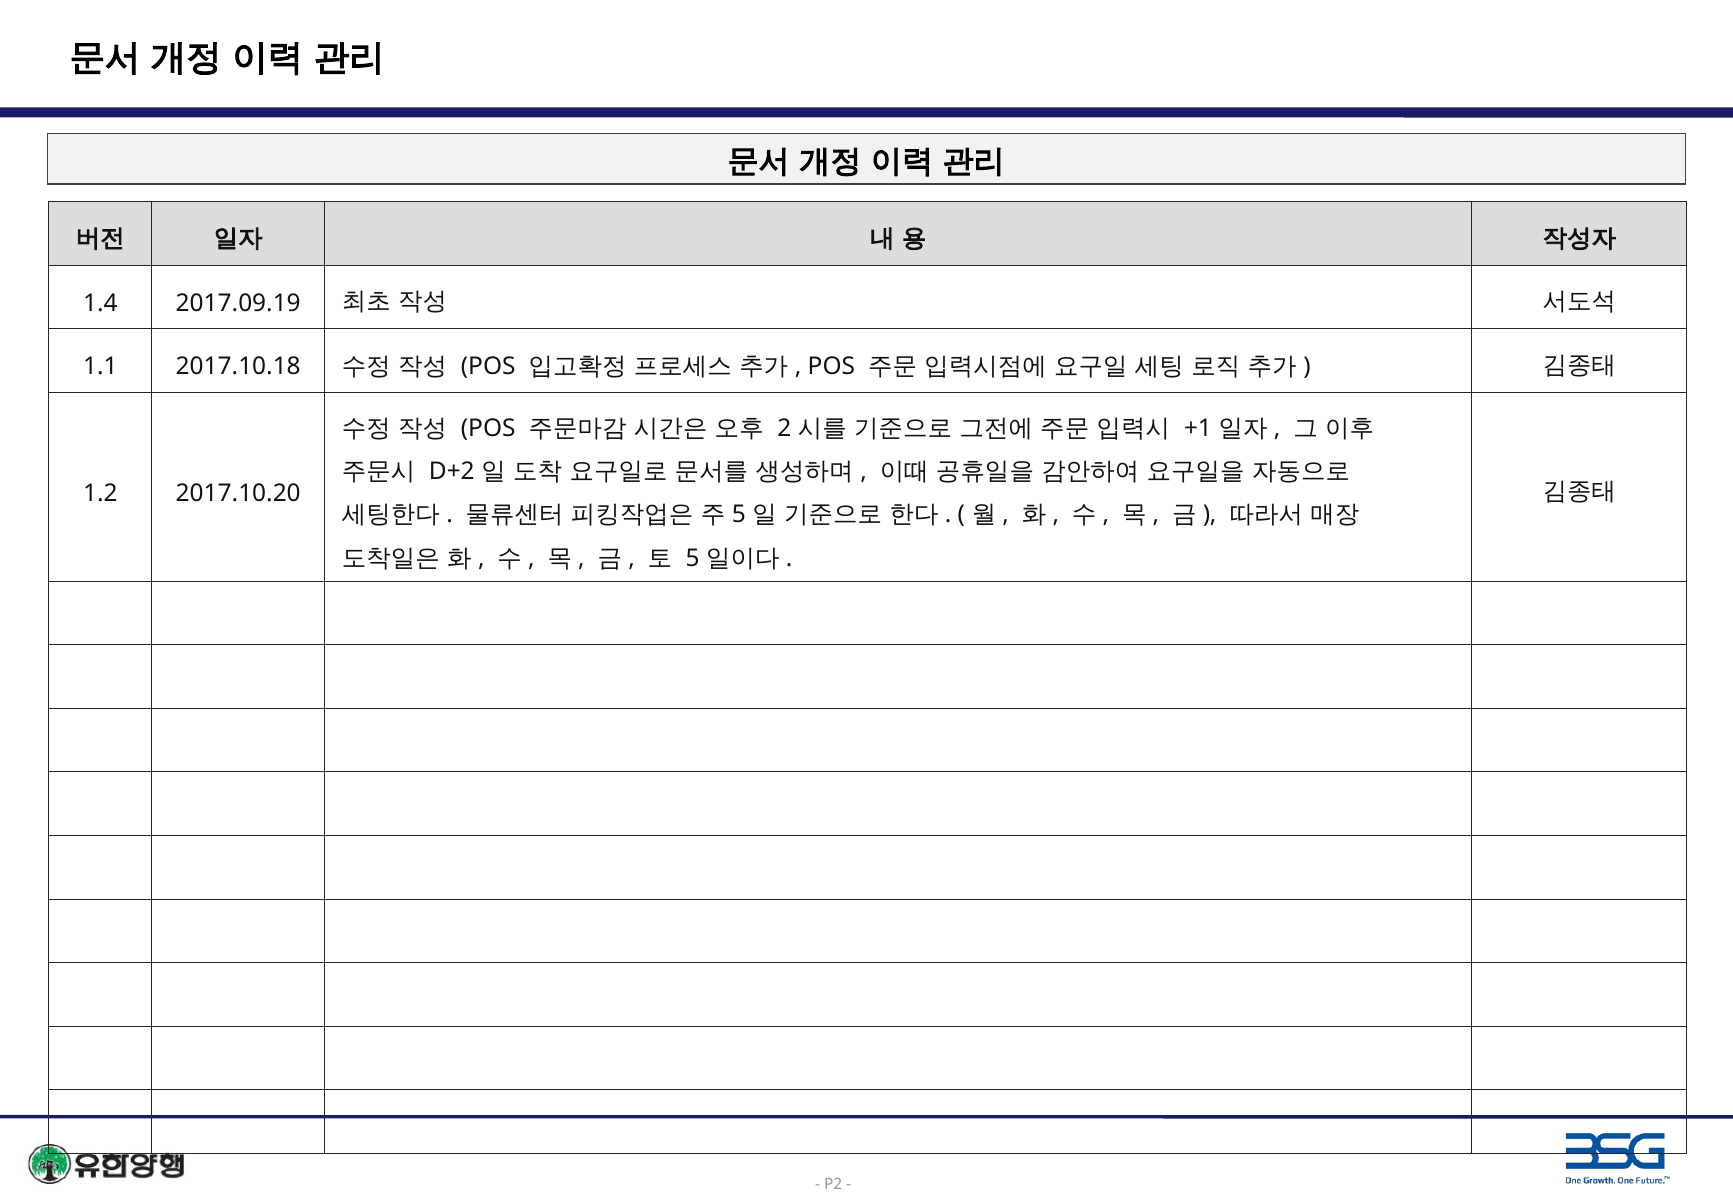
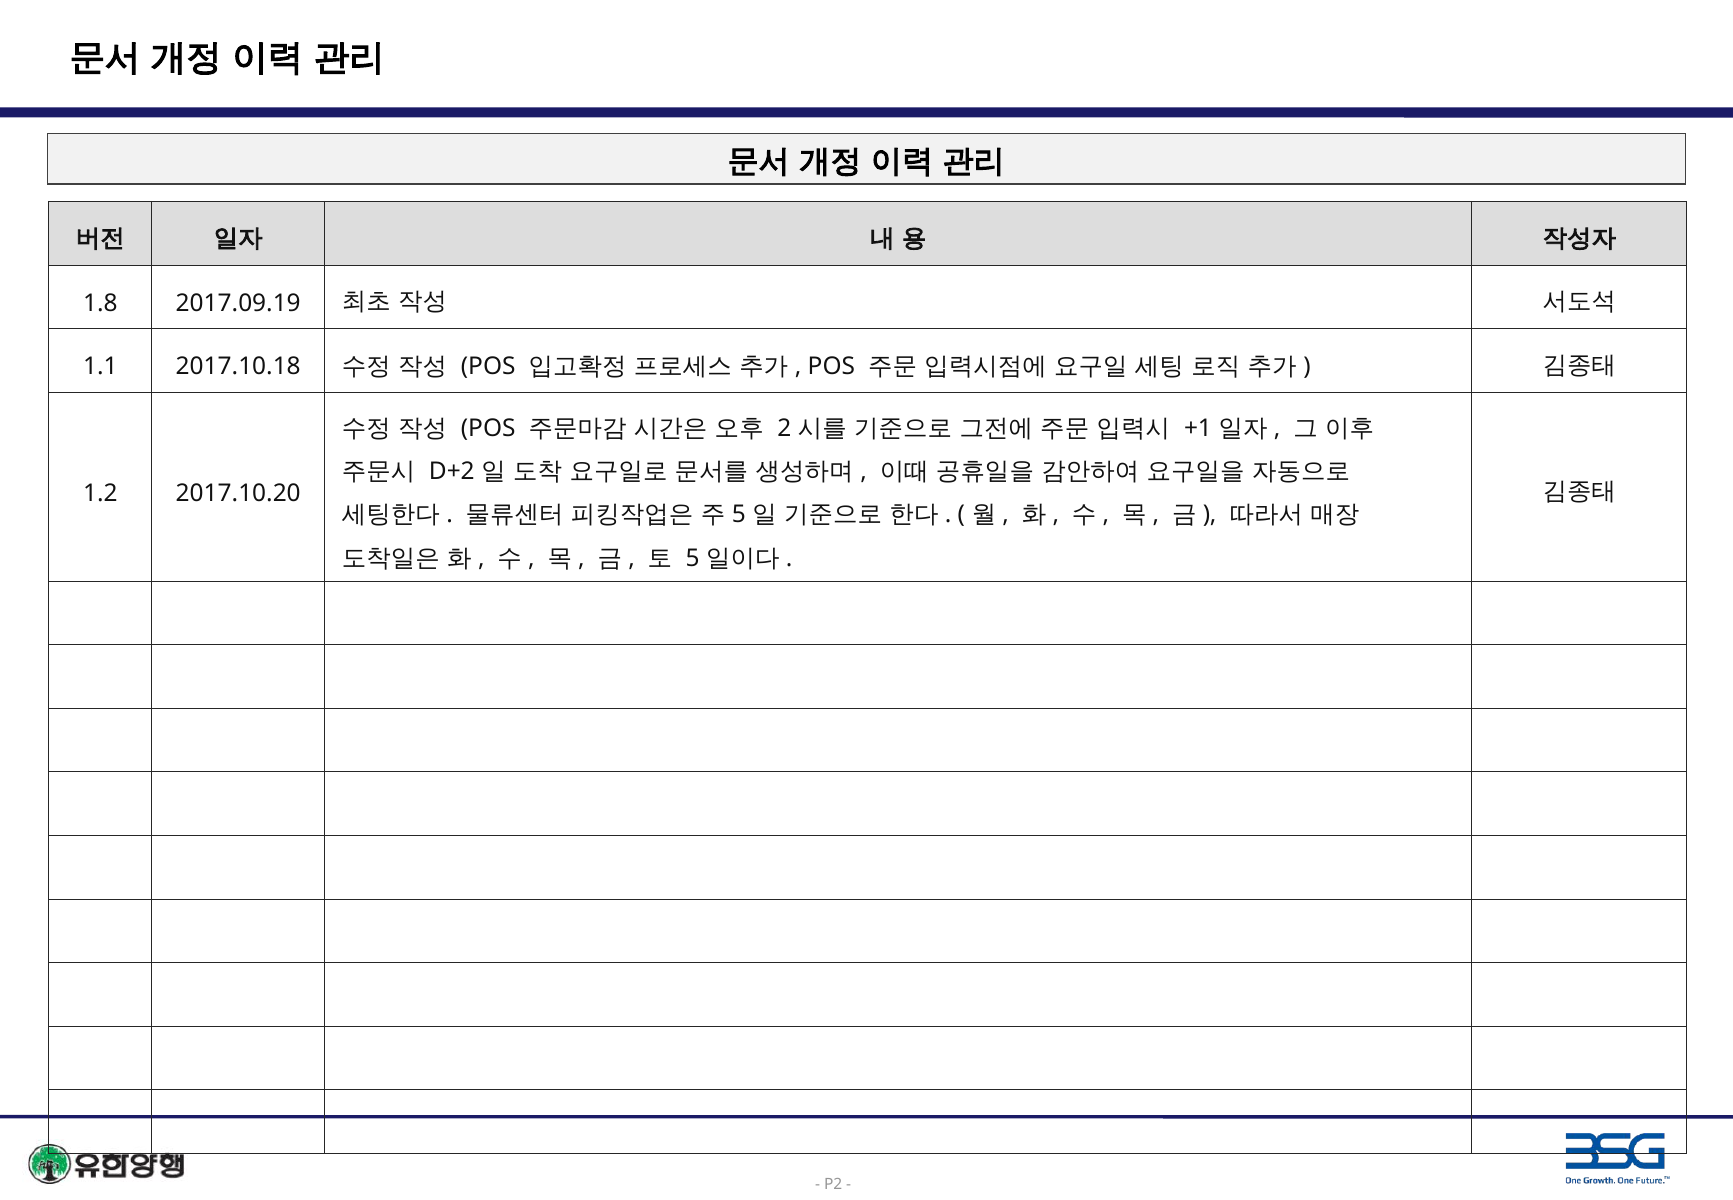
1.4: 1.4 -> 1.8
